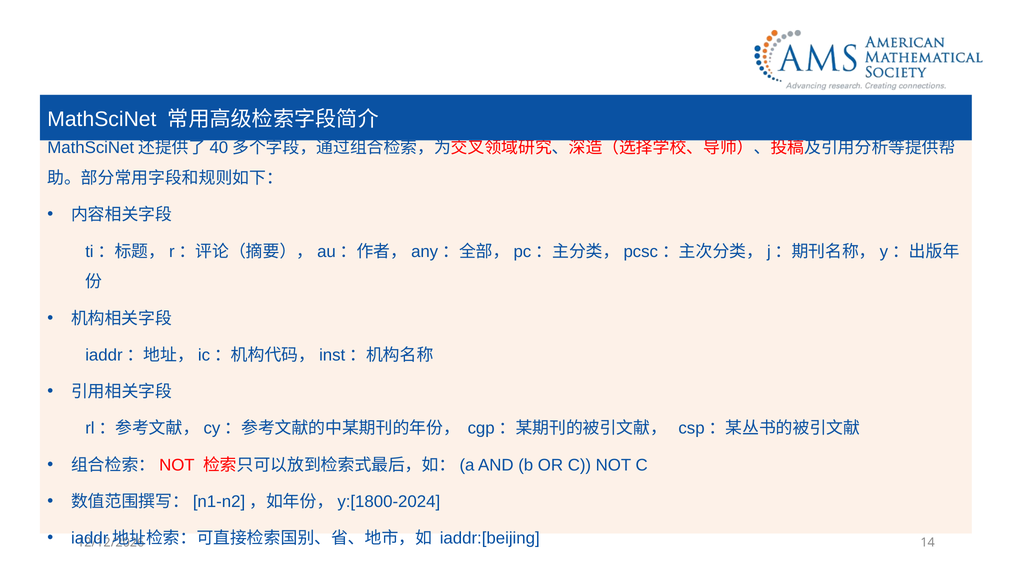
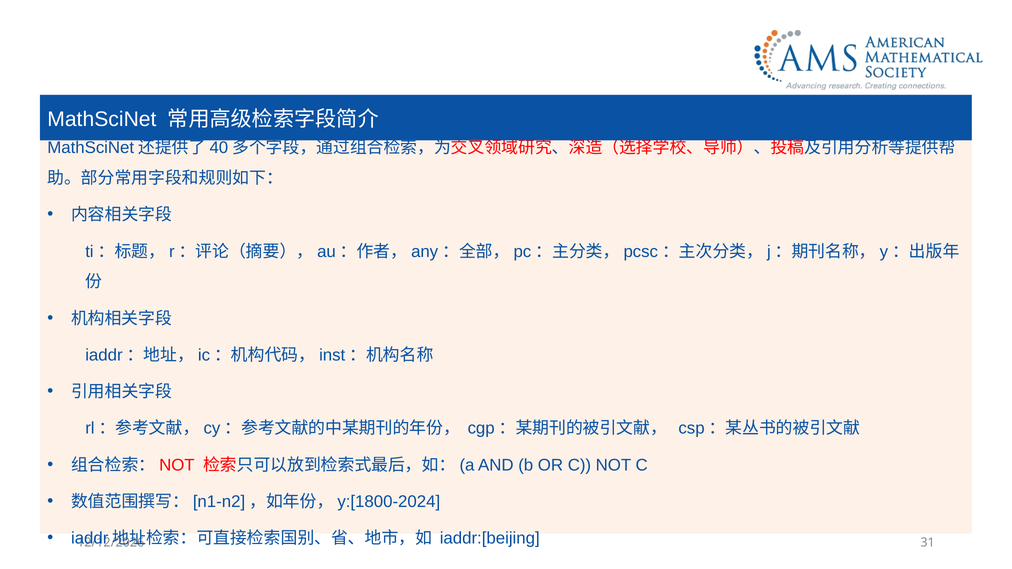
14: 14 -> 31
